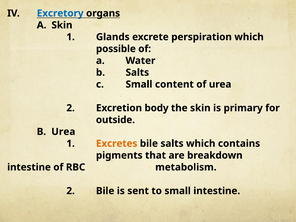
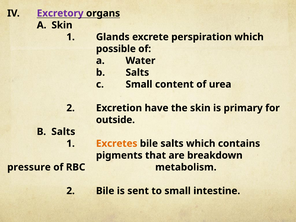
Excretory colour: blue -> purple
body: body -> have
Urea at (63, 132): Urea -> Salts
intestine at (29, 167): intestine -> pressure
